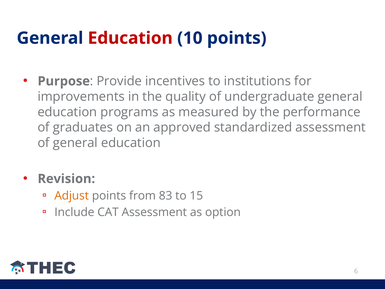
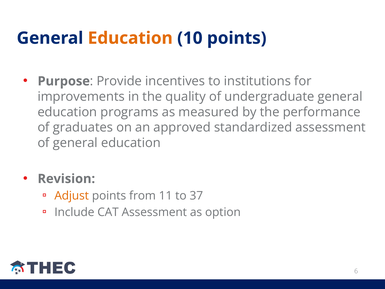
Education at (130, 38) colour: red -> orange
83: 83 -> 11
15: 15 -> 37
